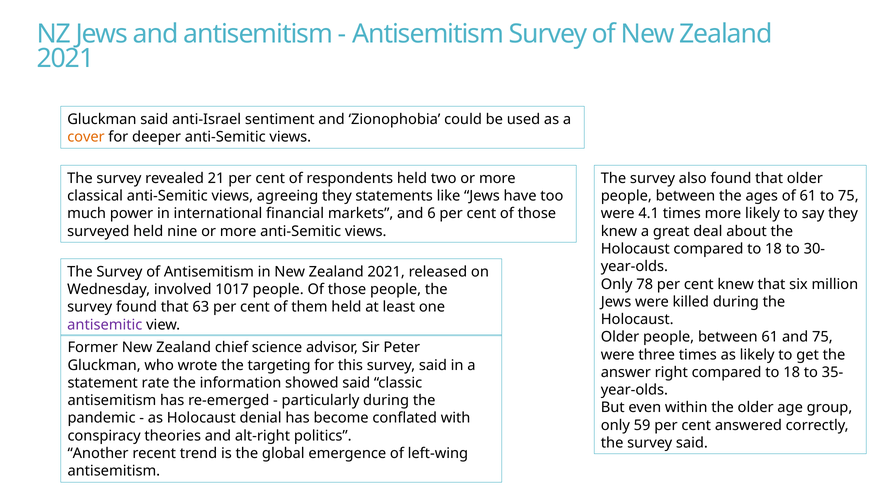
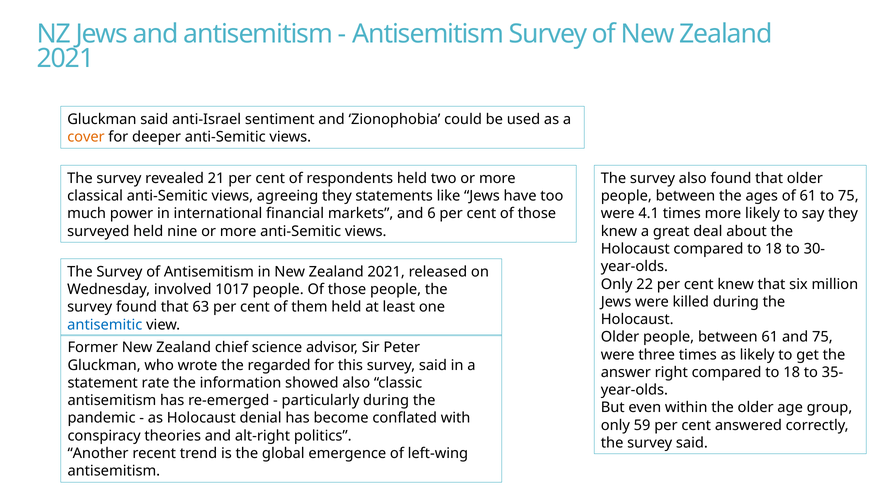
78: 78 -> 22
antisemitic colour: purple -> blue
targeting: targeting -> regarded
showed said: said -> also
